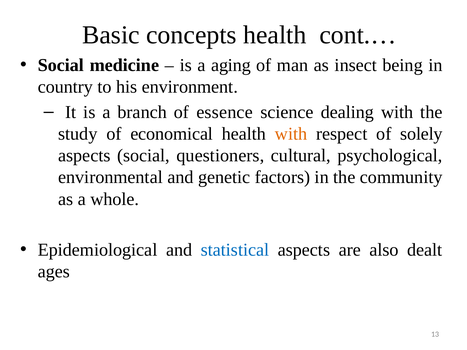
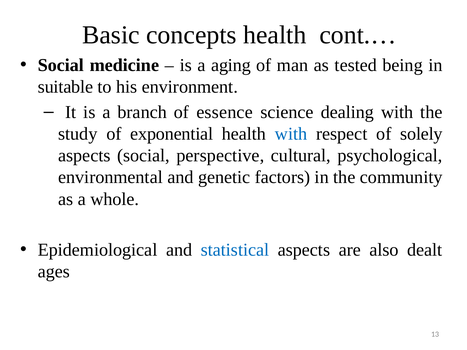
insect: insect -> tested
country: country -> suitable
economical: economical -> exponential
with at (291, 134) colour: orange -> blue
questioners: questioners -> perspective
